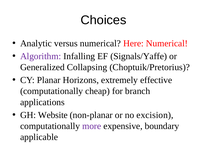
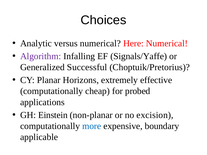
Collapsing: Collapsing -> Successful
branch: branch -> probed
Website: Website -> Einstein
more colour: purple -> blue
